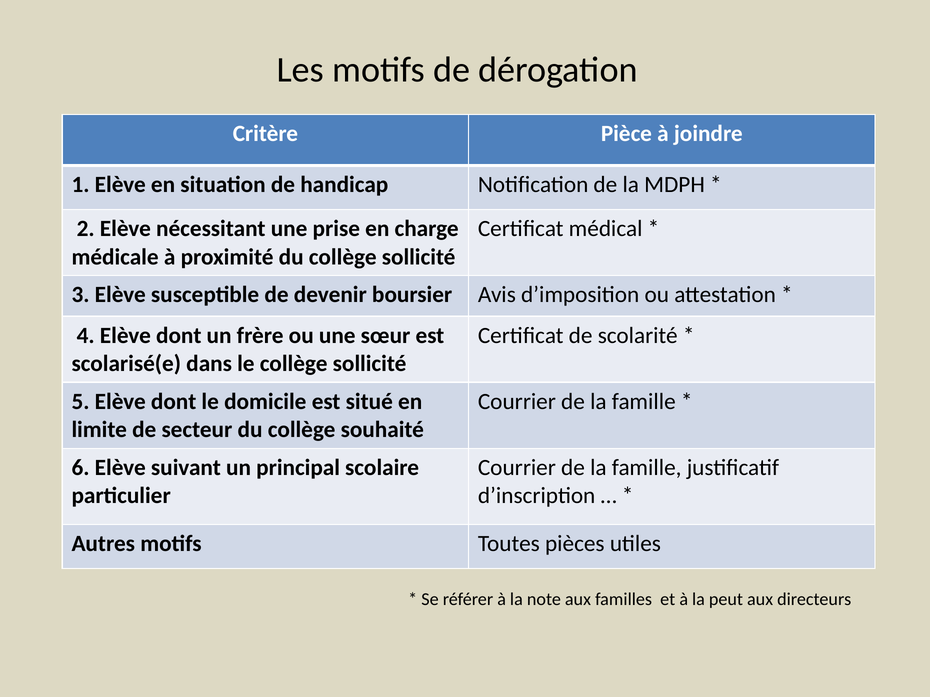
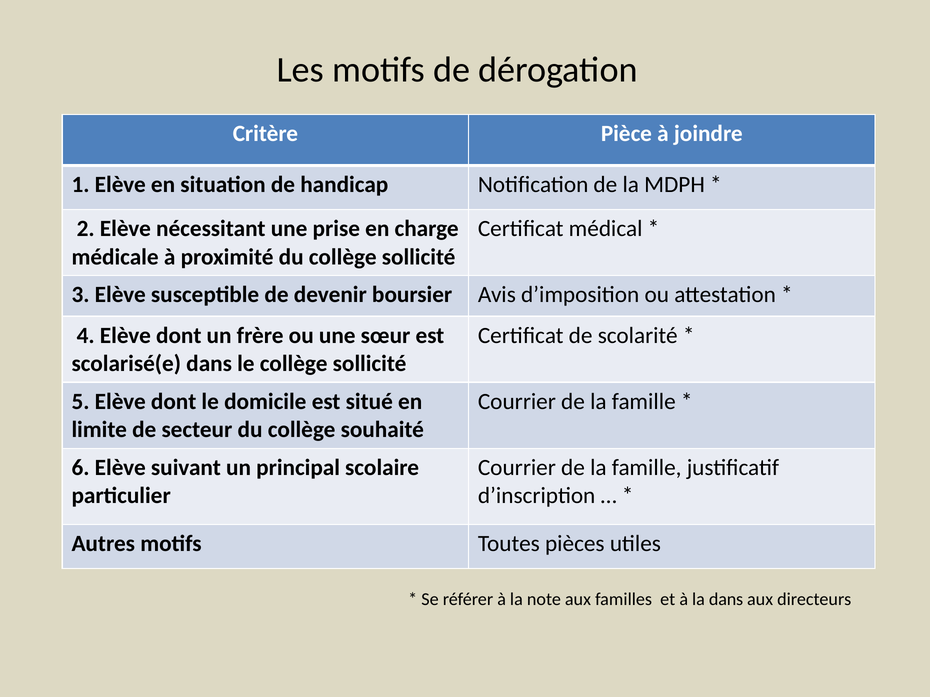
la peut: peut -> dans
